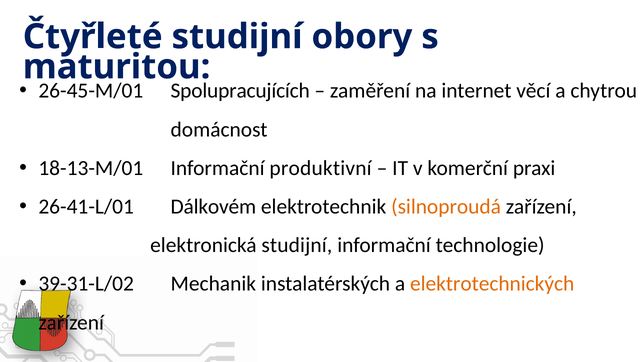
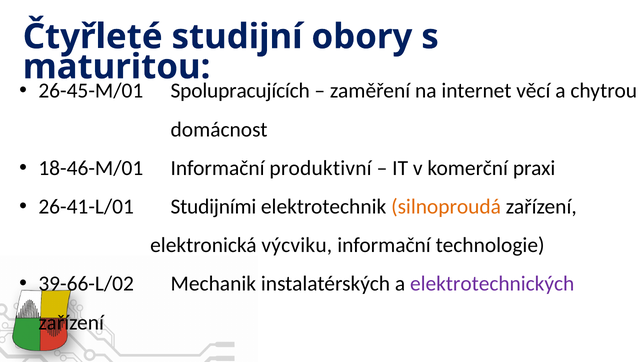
18-13-M/01: 18-13-M/01 -> 18-46-M/01
Dálkovém: Dálkovém -> Studijními
elektronická studijní: studijní -> výcviku
39-31-L/02: 39-31-L/02 -> 39-66-L/02
elektrotechnických colour: orange -> purple
